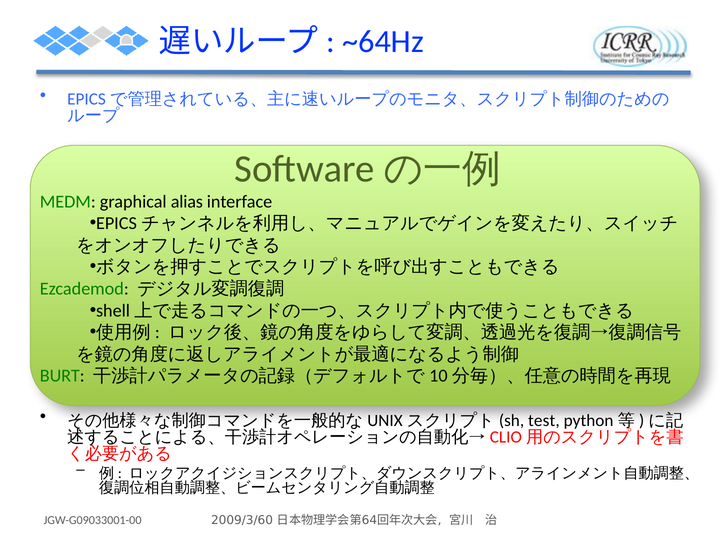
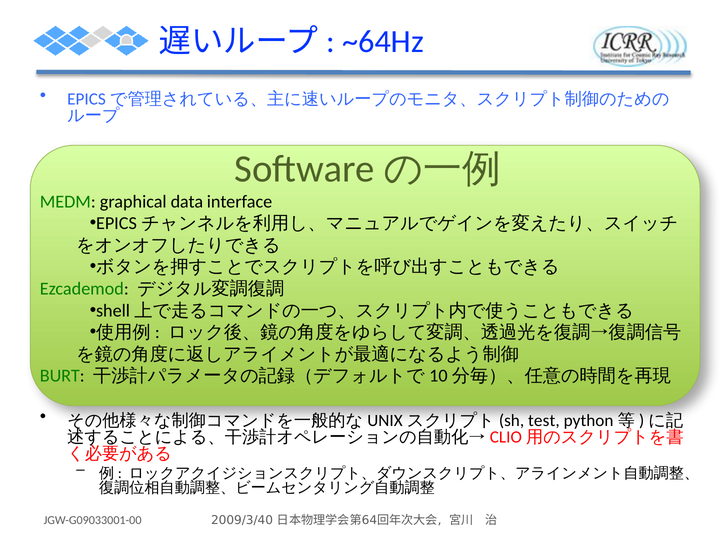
alias: alias -> data
2009/3/60: 2009/3/60 -> 2009/3/40
